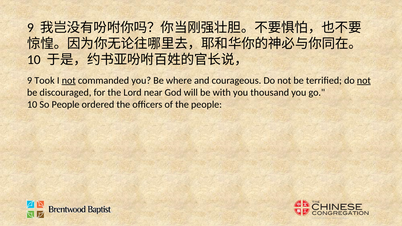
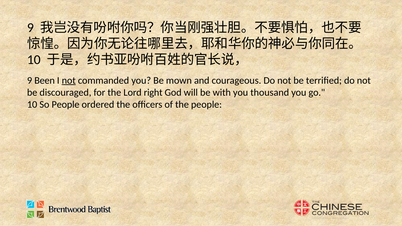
Took: Took -> Been
where: where -> mown
not at (364, 80) underline: present -> none
near: near -> right
